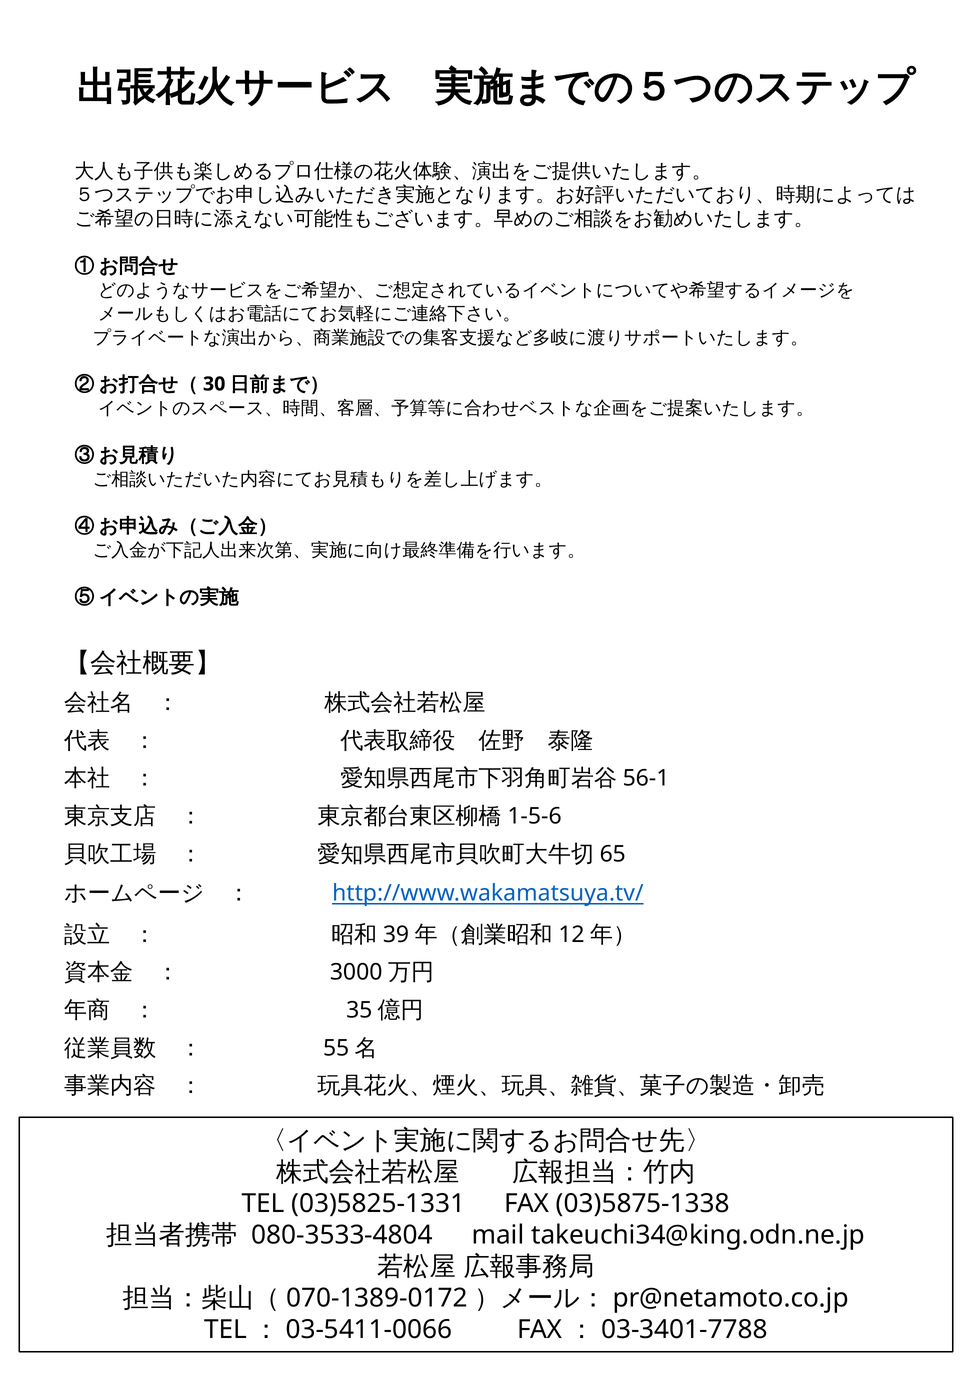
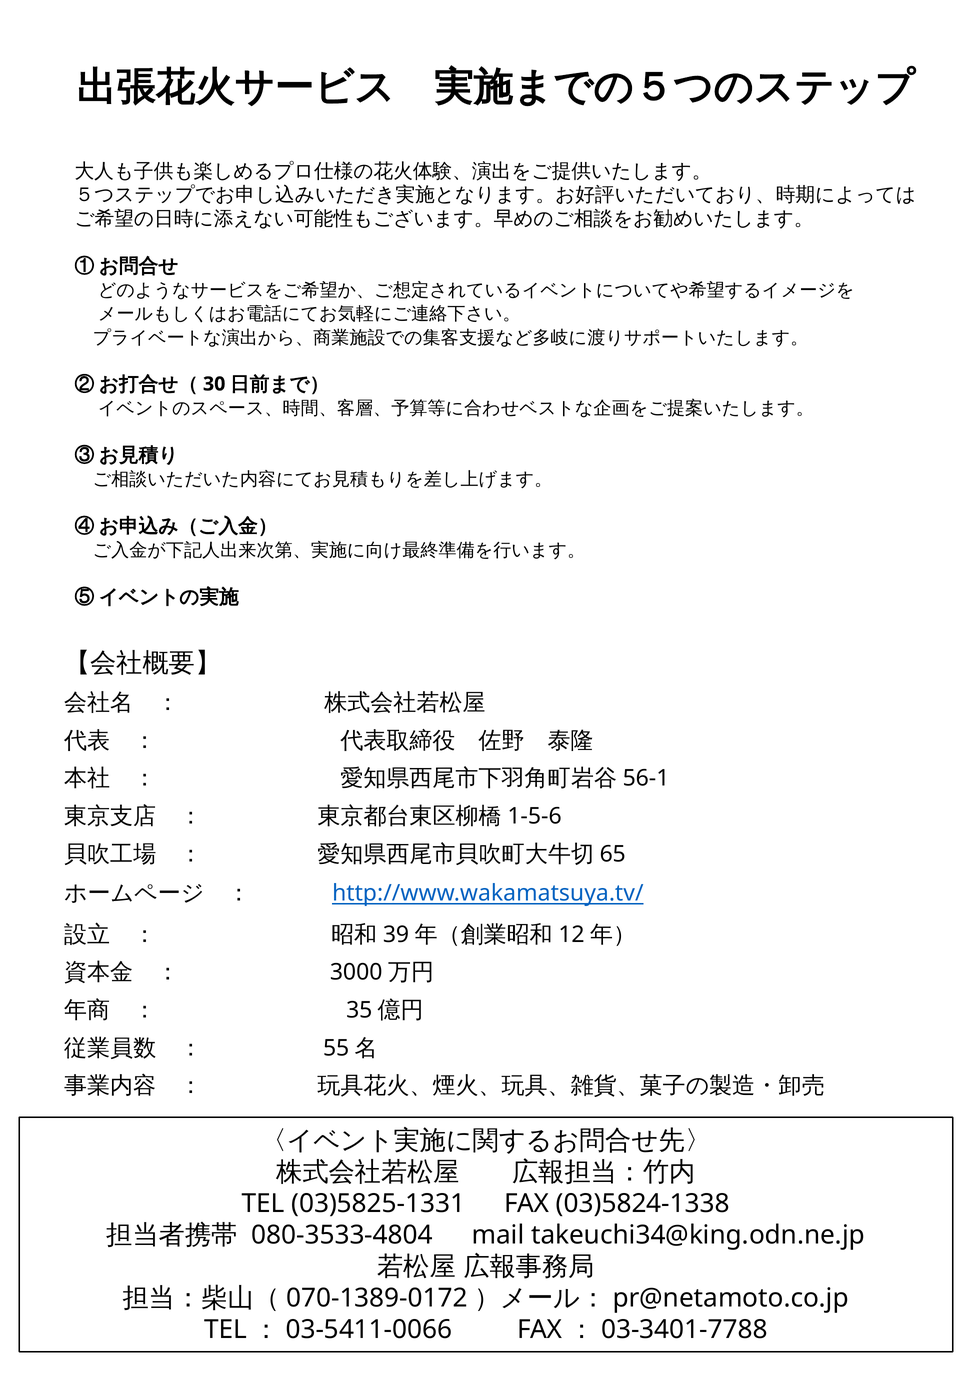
03)5875-1338: 03)5875-1338 -> 03)5824-1338
